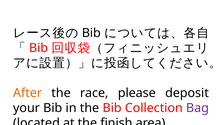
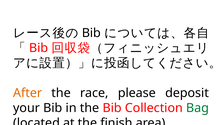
Bag colour: purple -> green
